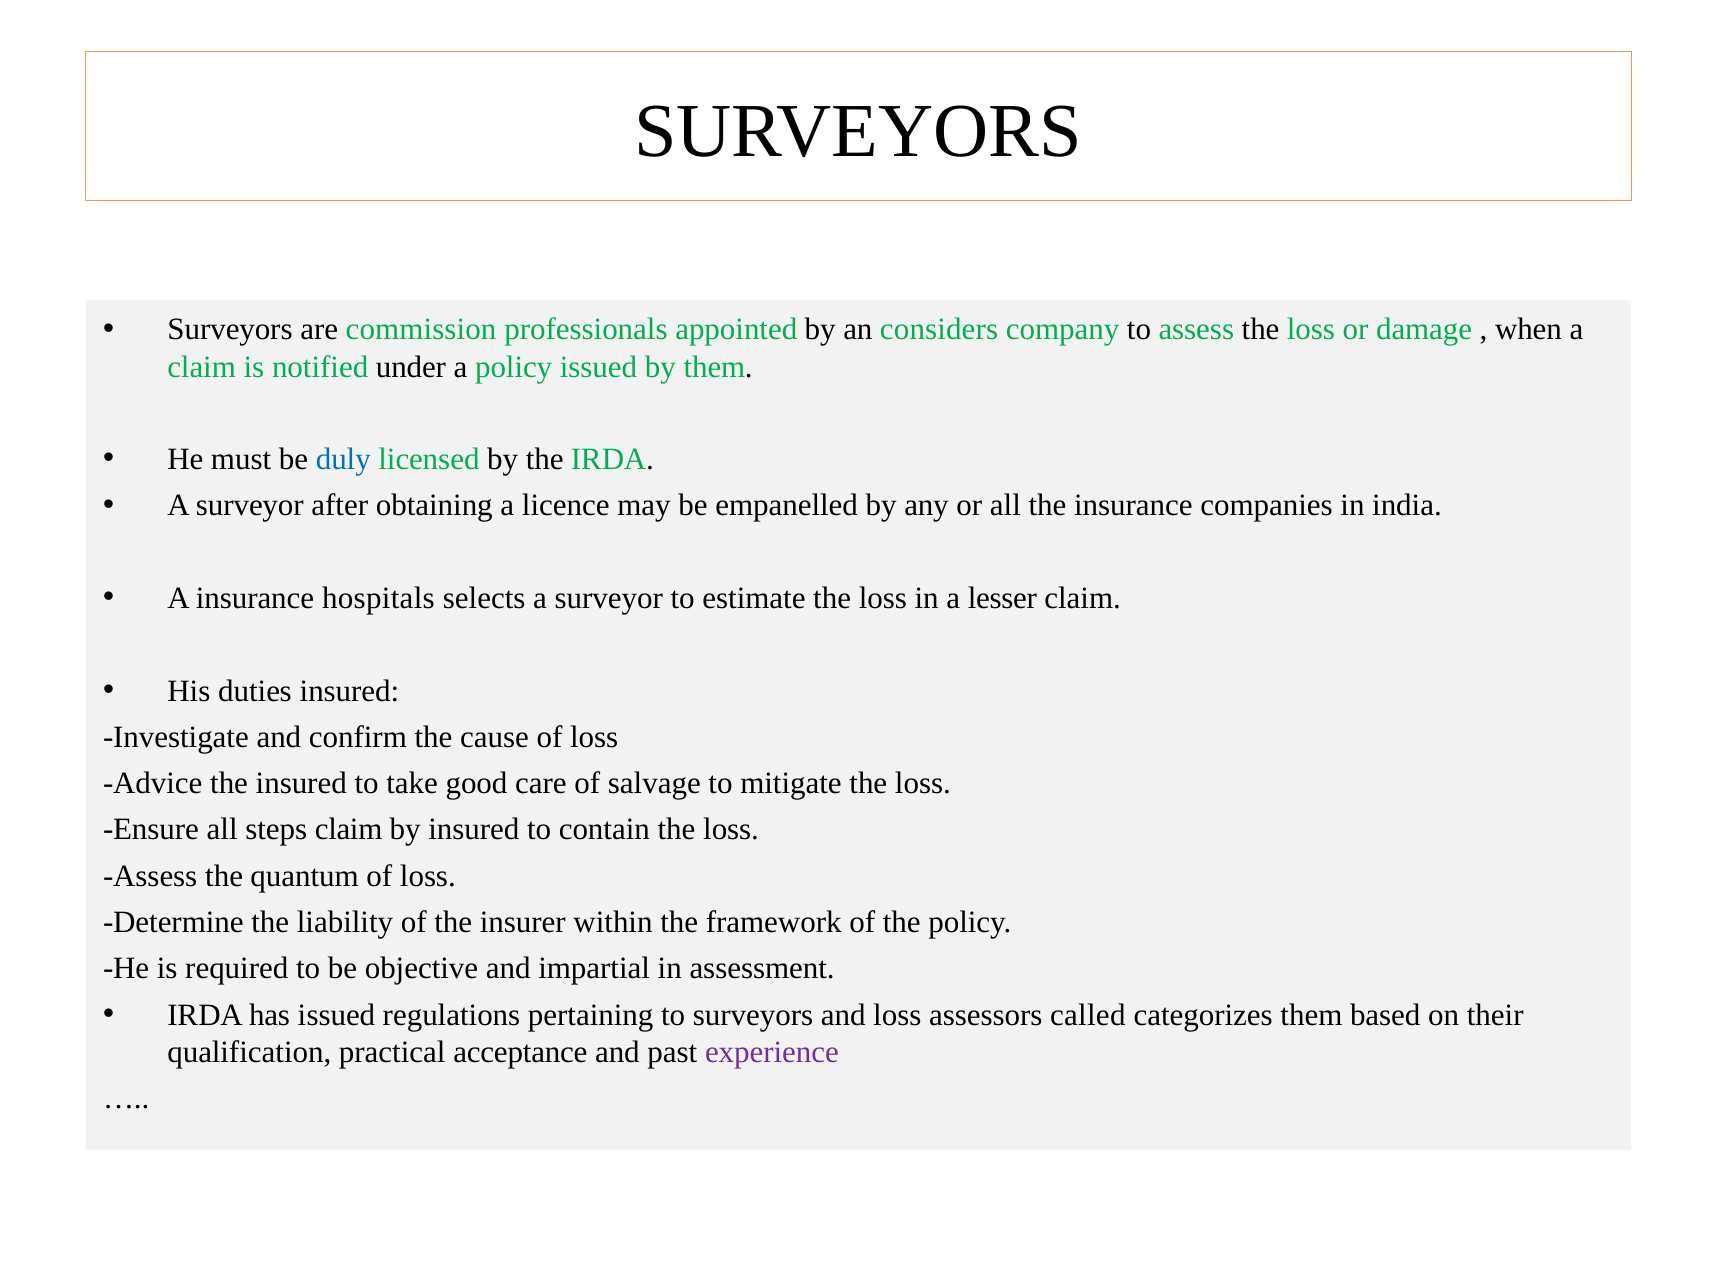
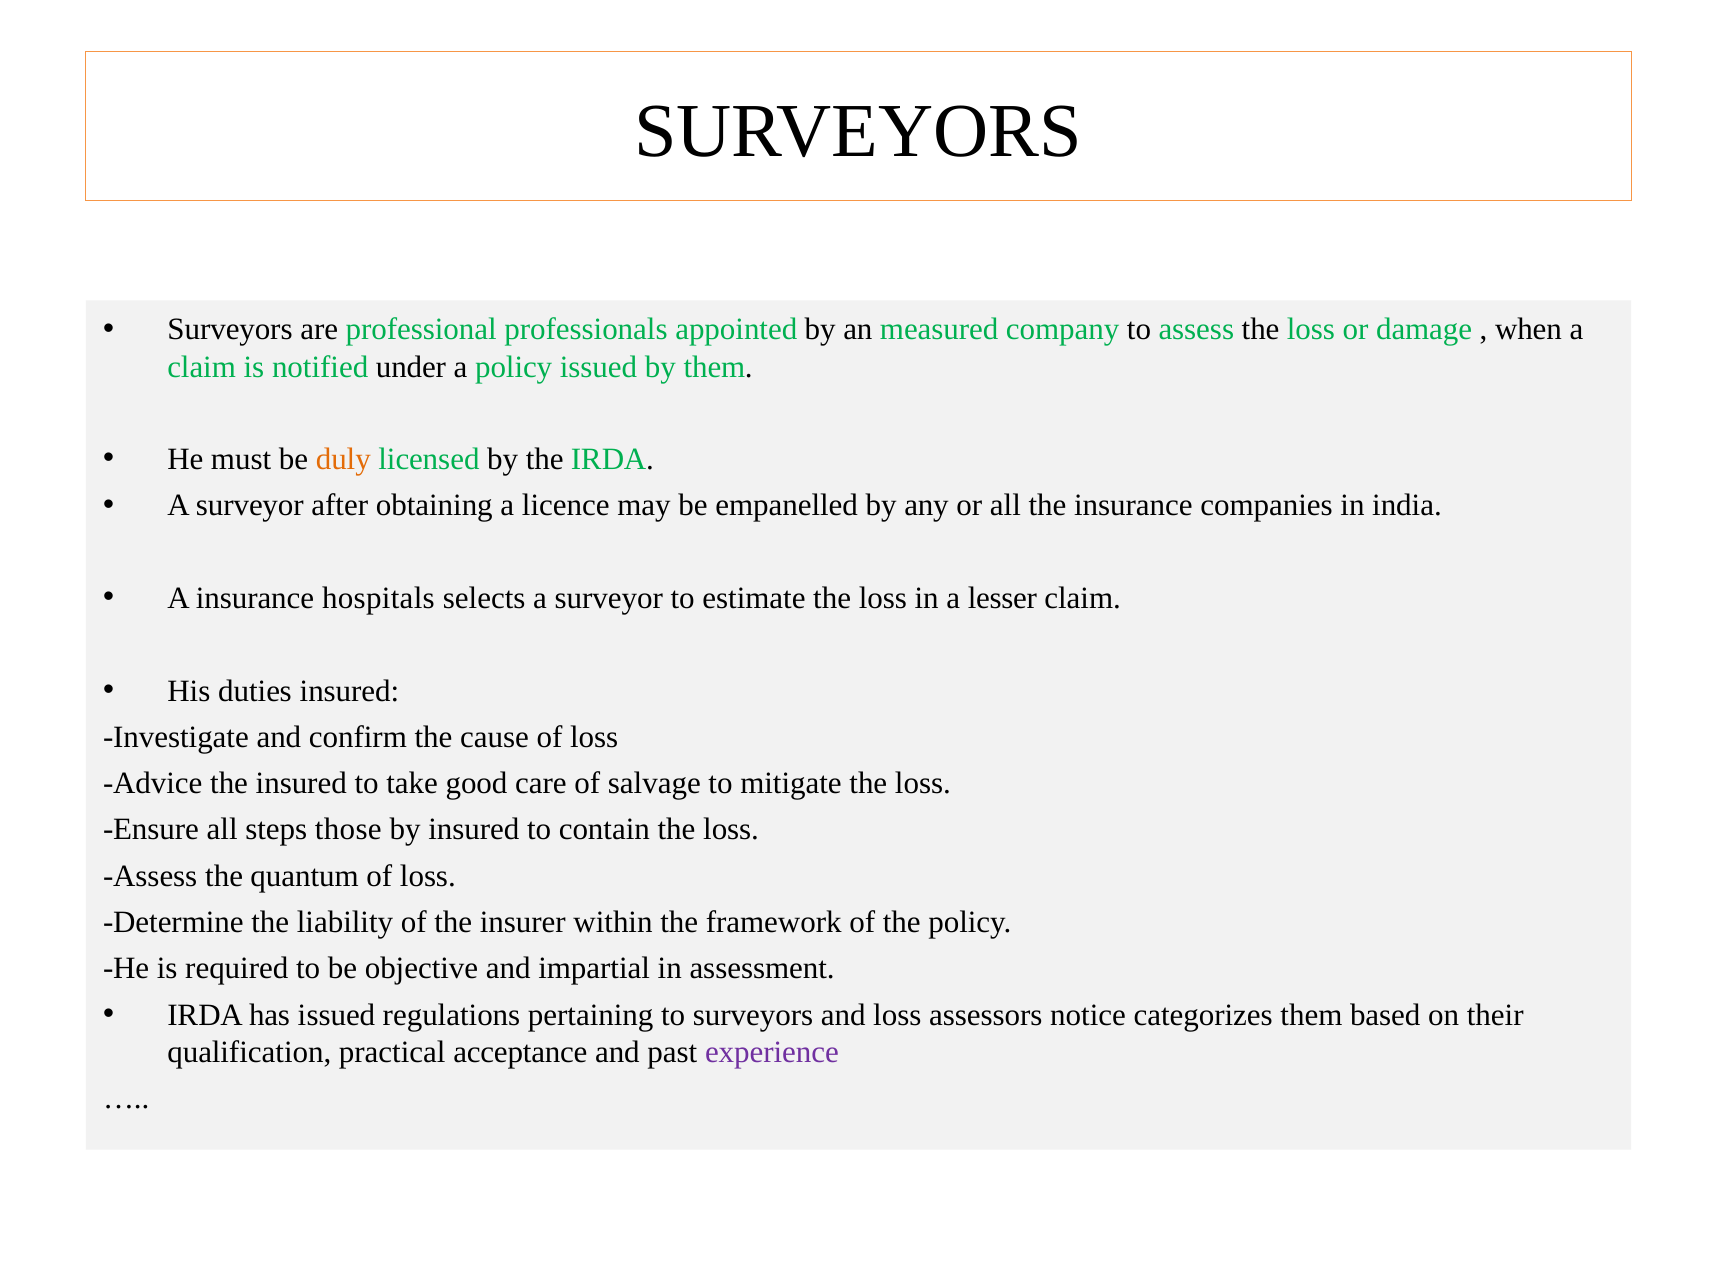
commission: commission -> professional
considers: considers -> measured
duly colour: blue -> orange
steps claim: claim -> those
called: called -> notice
